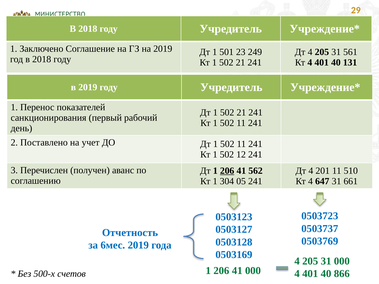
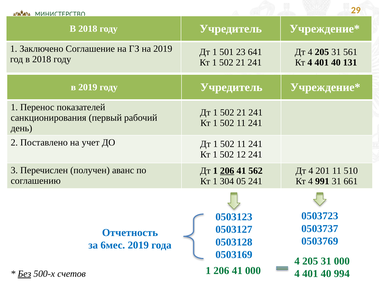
249: 249 -> 641
647: 647 -> 991
866: 866 -> 994
Без underline: none -> present
